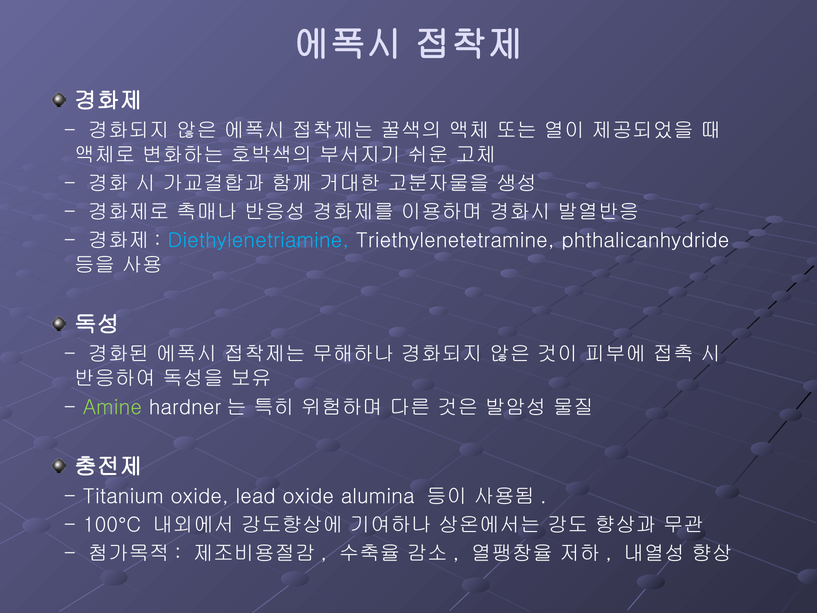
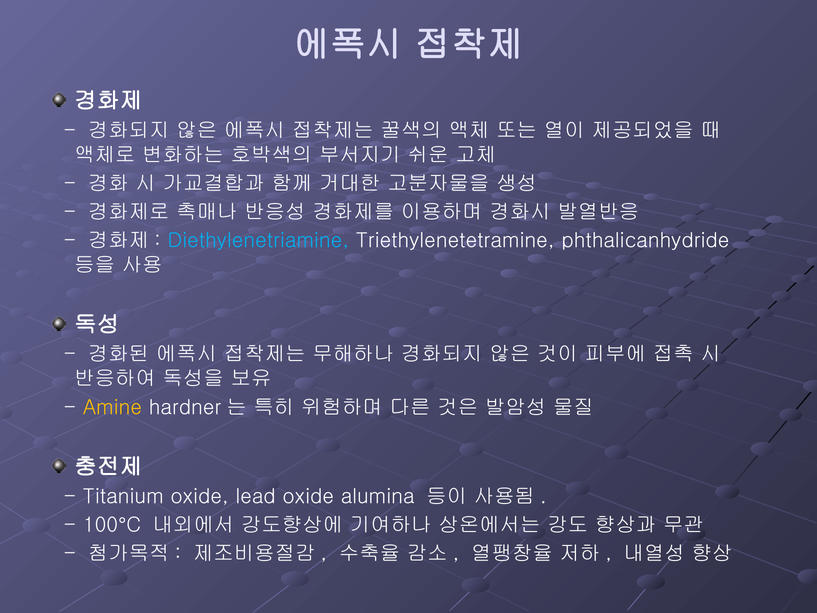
Amine colour: light green -> yellow
